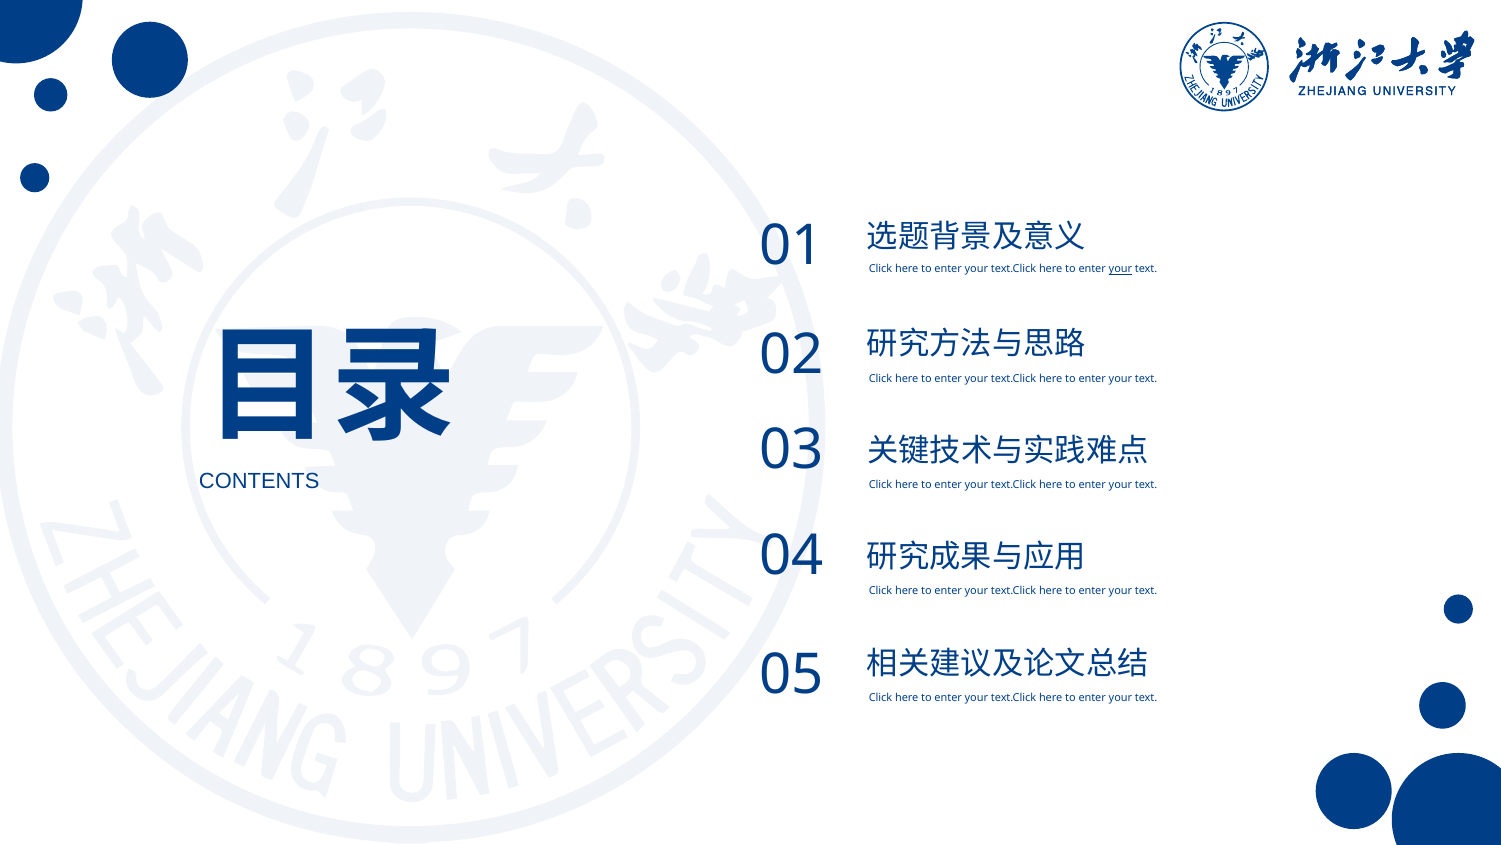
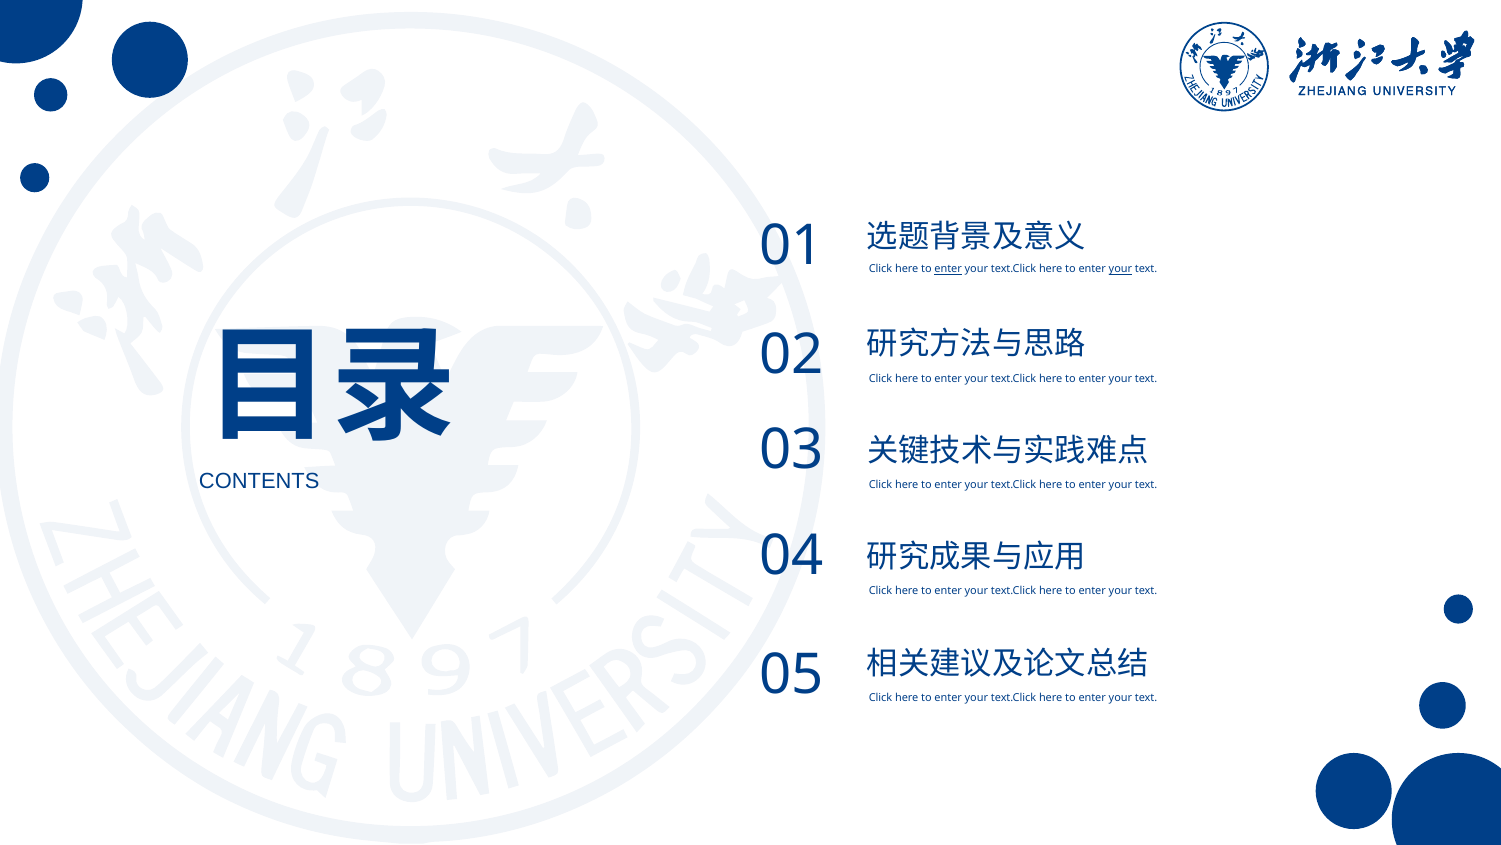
enter at (948, 269) underline: none -> present
